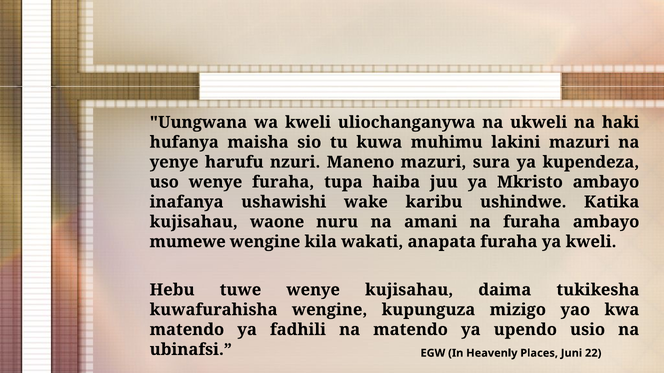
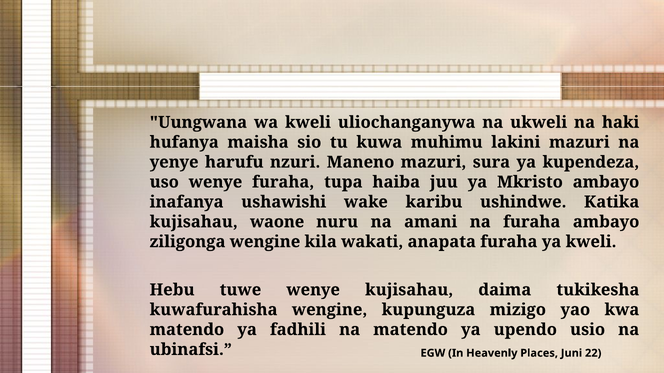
mumewe: mumewe -> ziligonga
